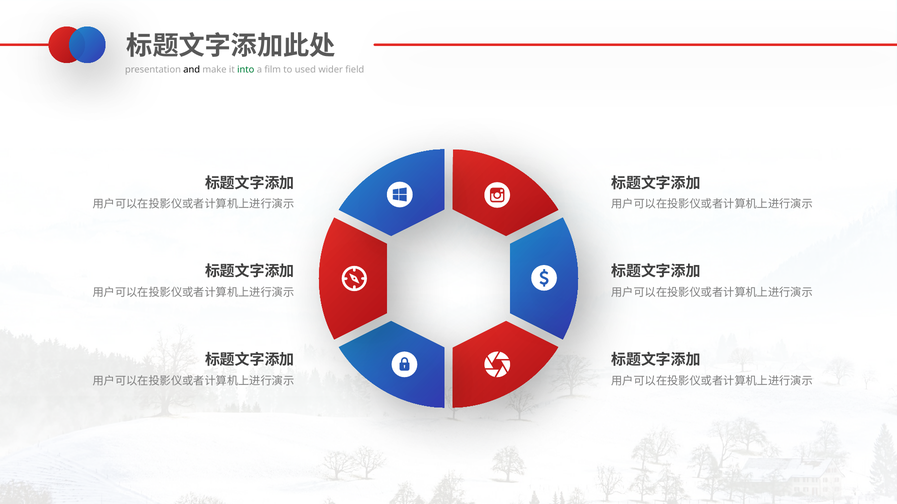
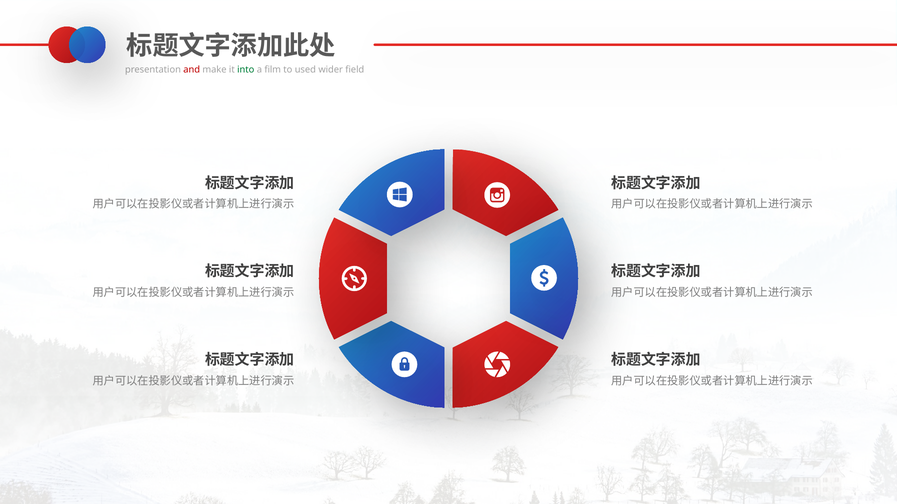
and colour: black -> red
